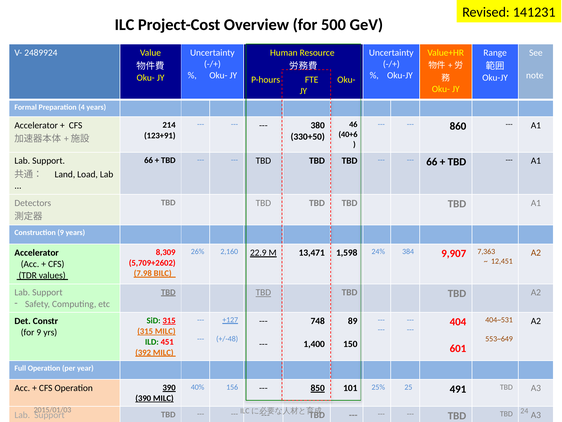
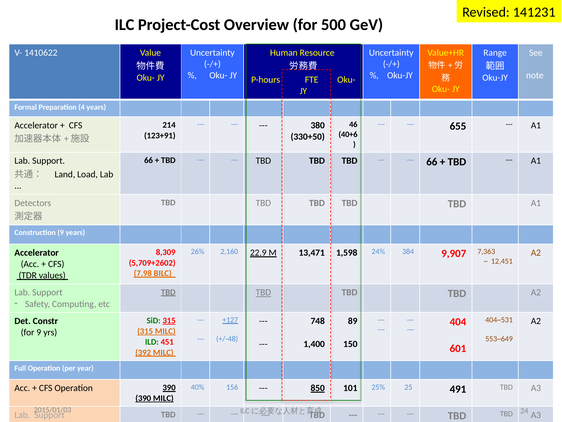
2489924: 2489924 -> 1410622
860: 860 -> 655
